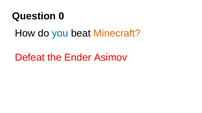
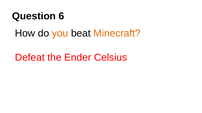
0: 0 -> 6
you colour: blue -> orange
Asimov: Asimov -> Celsius
